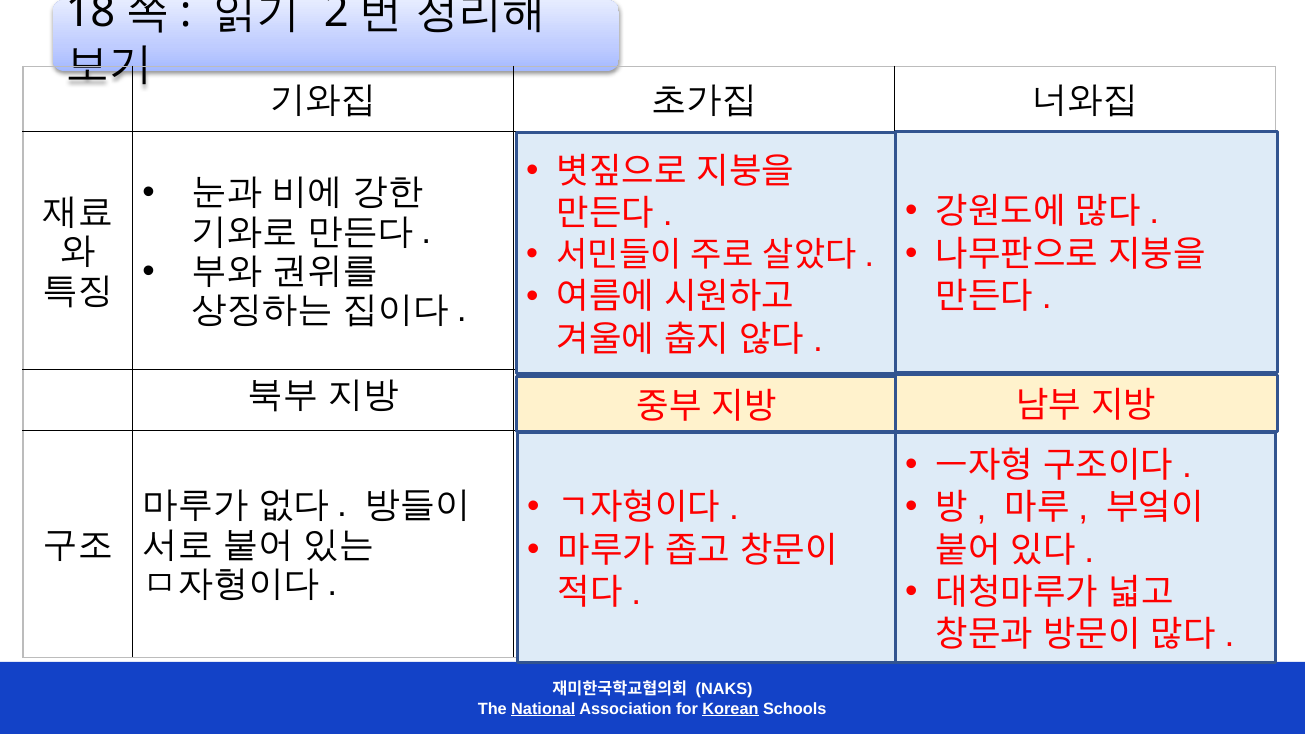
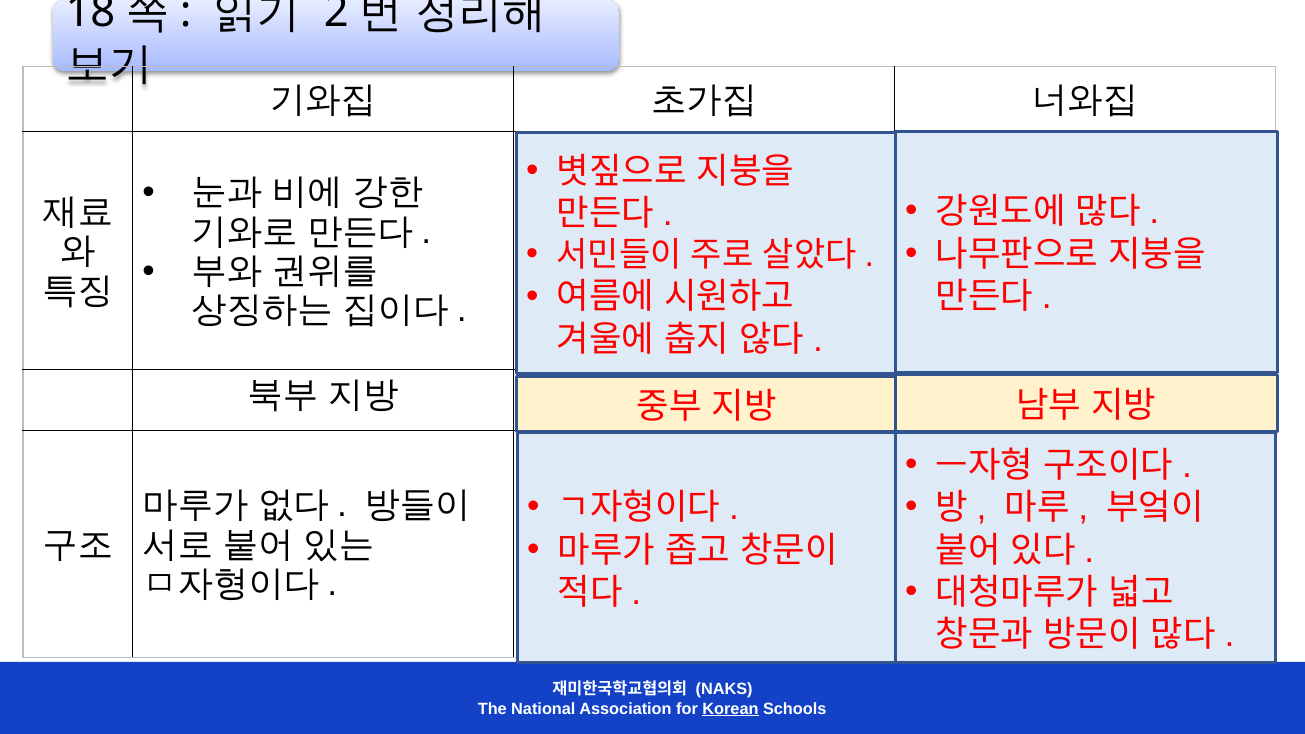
National underline: present -> none
